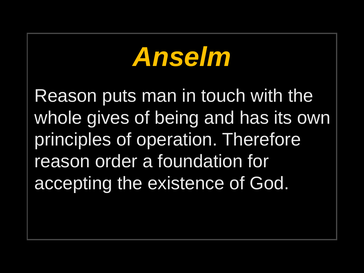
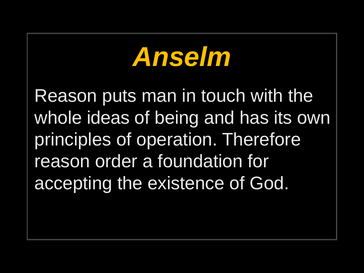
gives: gives -> ideas
